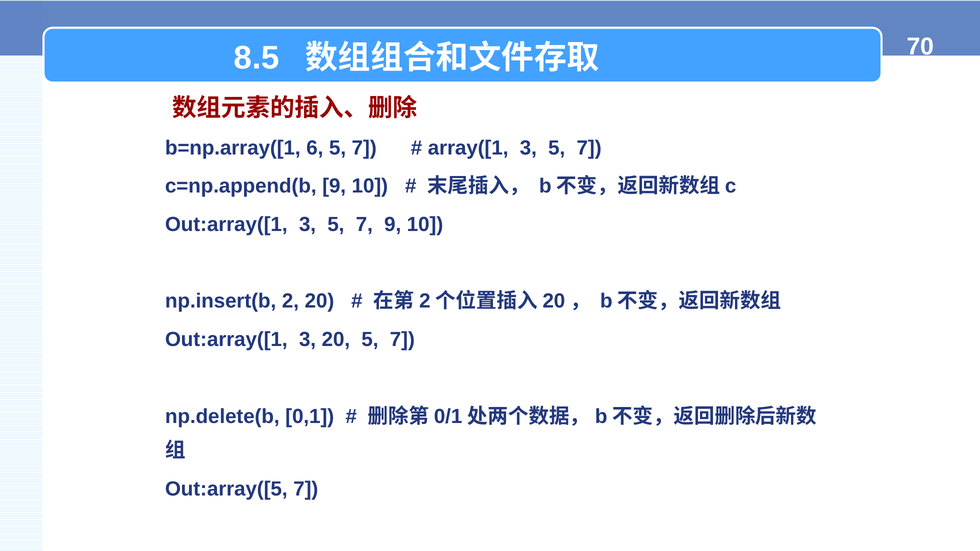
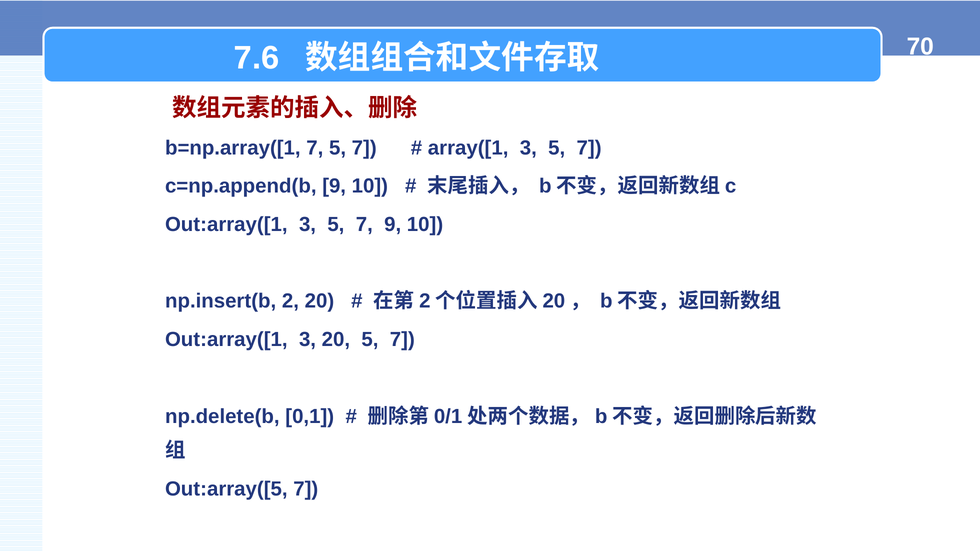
8.5: 8.5 -> 7.6
b=np.array([1 6: 6 -> 7
